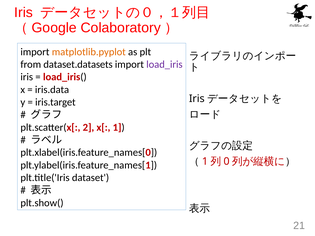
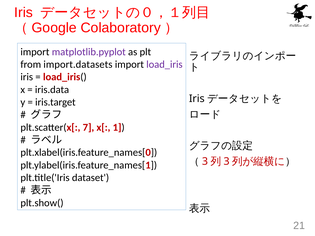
matplotlib.pyplot colour: orange -> purple
dataset.datasets: dataset.datasets -> import.datasets
2: 2 -> 7
1 at (205, 162): 1 -> 3
0 at (227, 162): 0 -> 3
